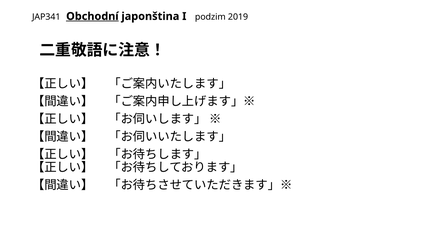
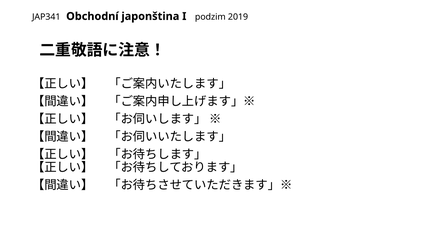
Obchodní underline: present -> none
